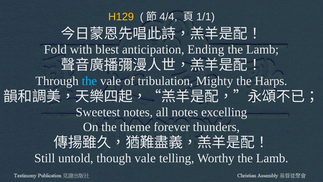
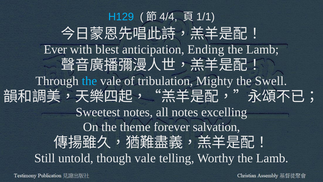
H129 colour: yellow -> light blue
Fold: Fold -> Ever
Harps: Harps -> Swell
thunders: thunders -> salvation
